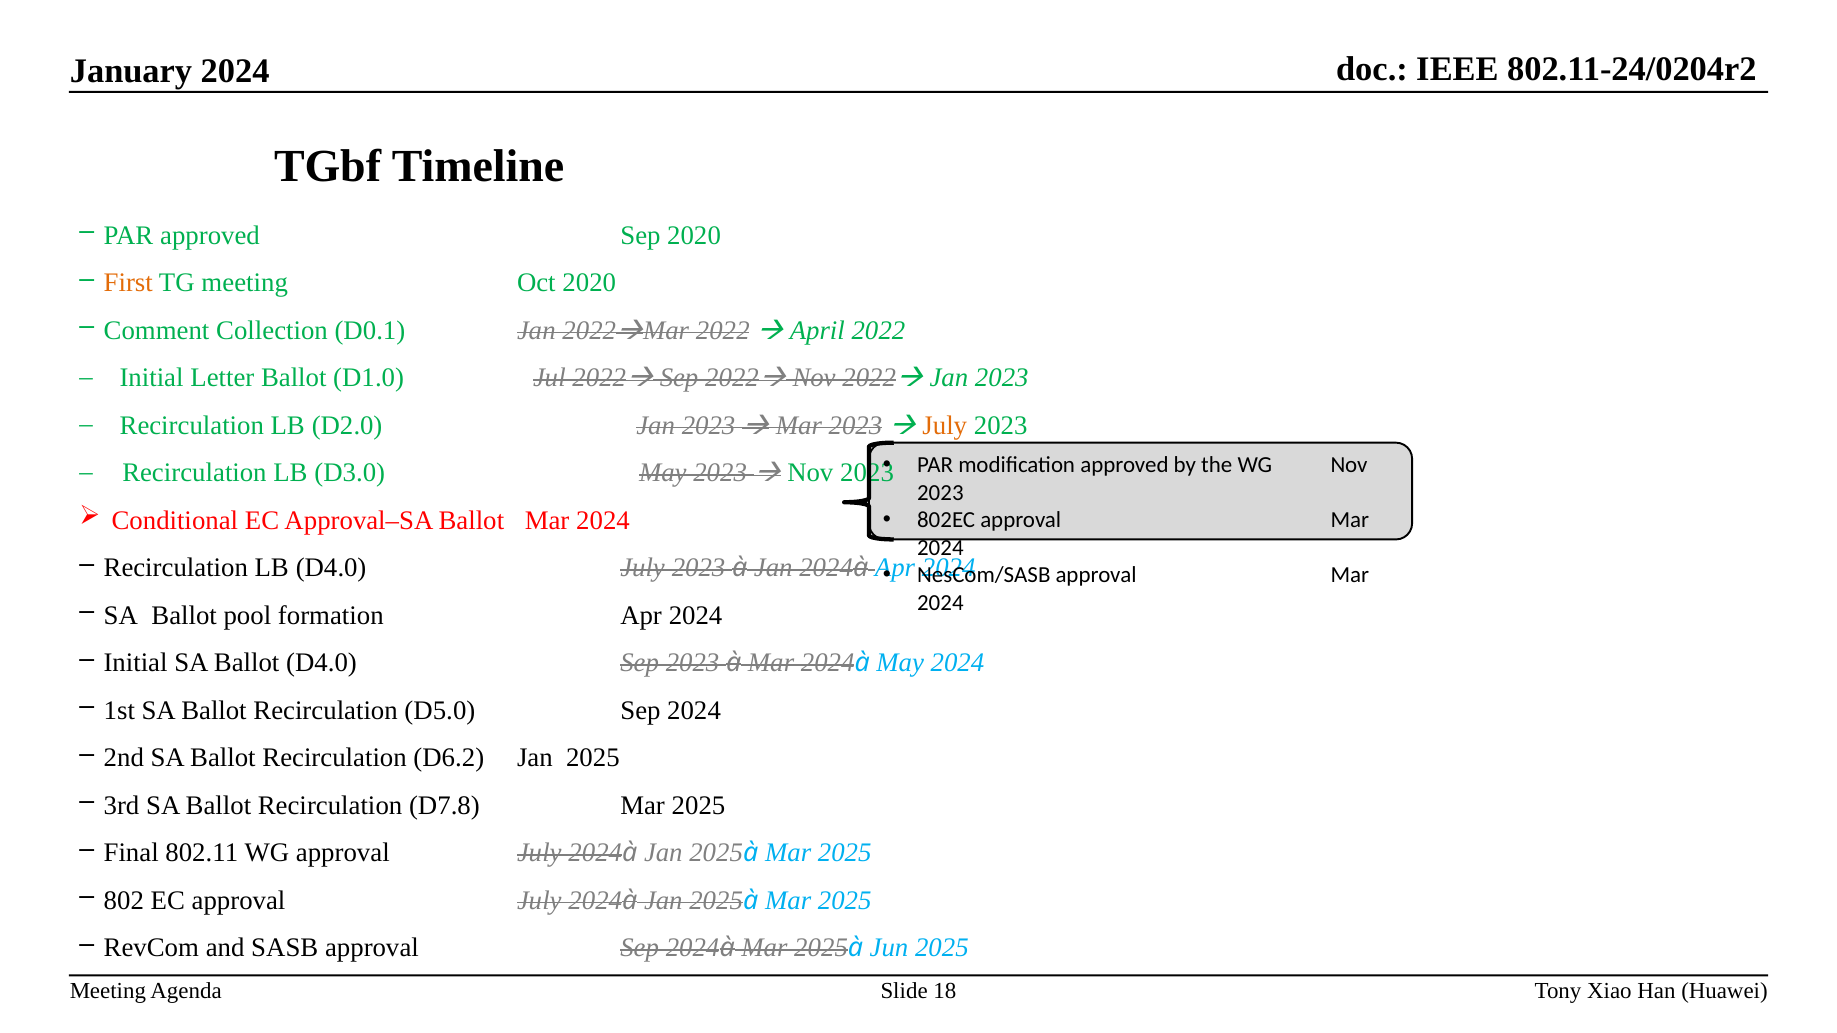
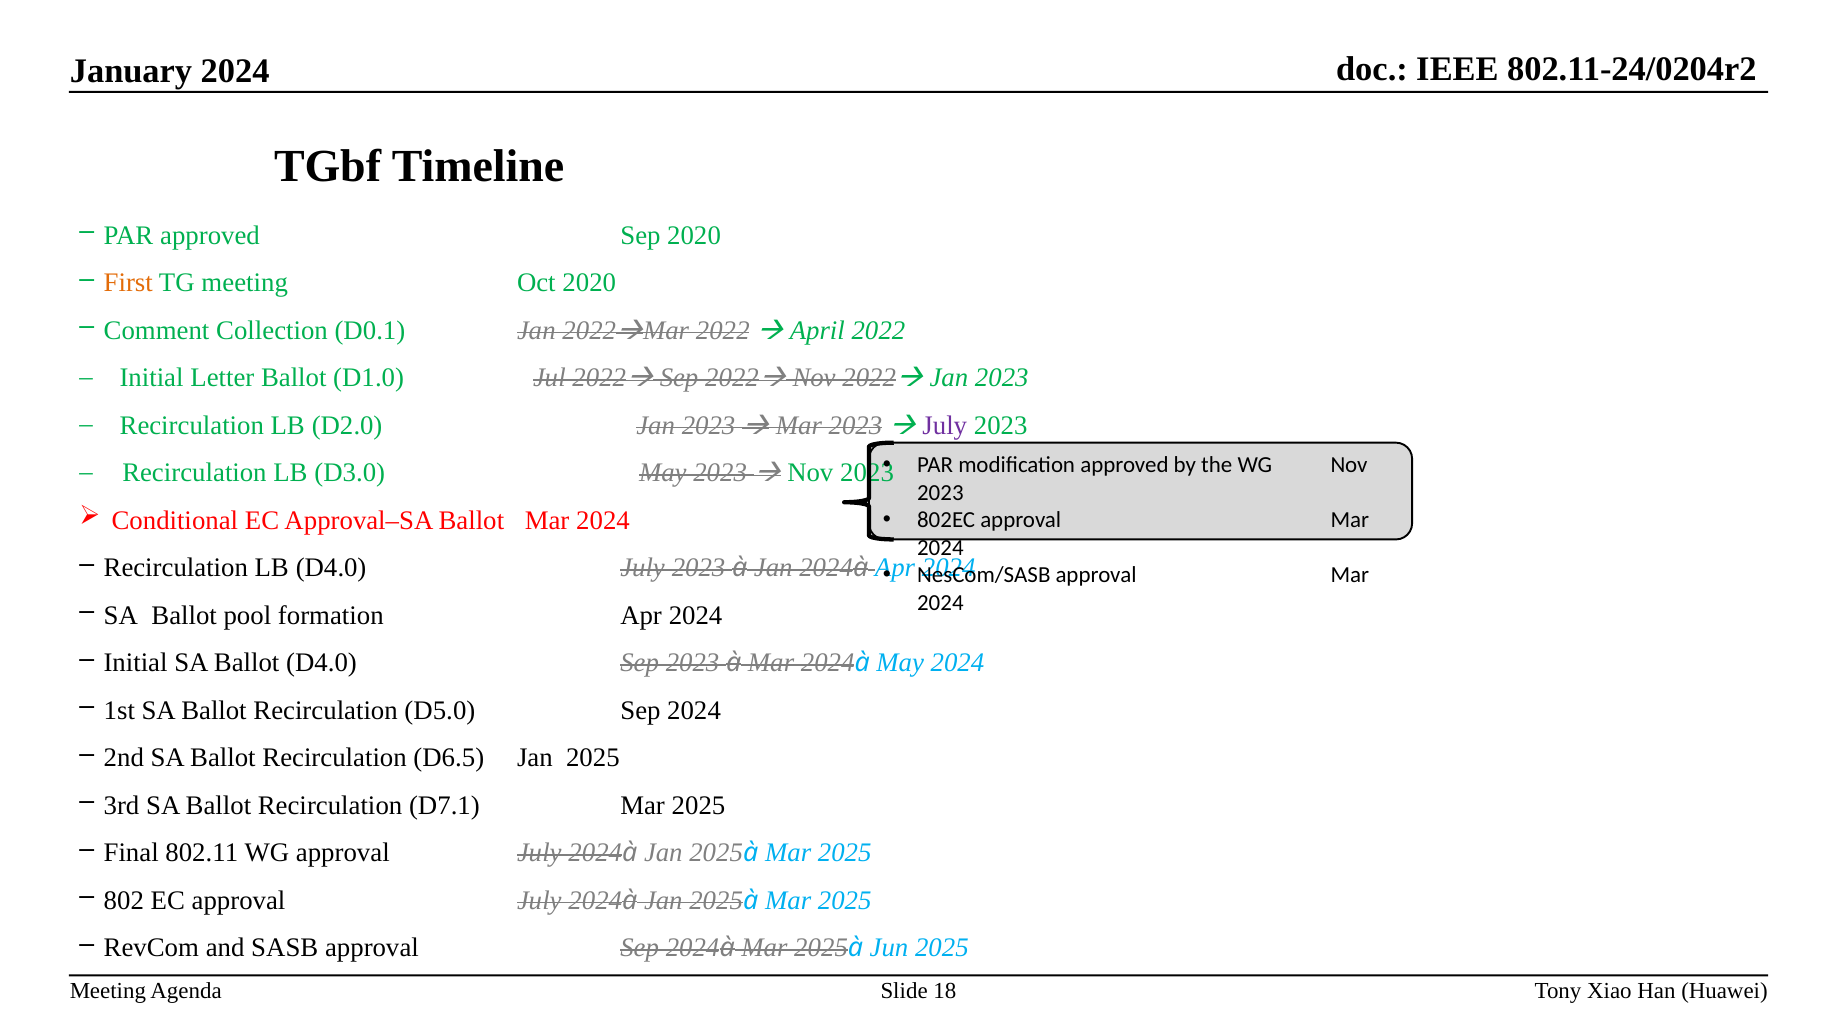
July at (945, 426) colour: orange -> purple
D6.2: D6.2 -> D6.5
D7.8: D7.8 -> D7.1
